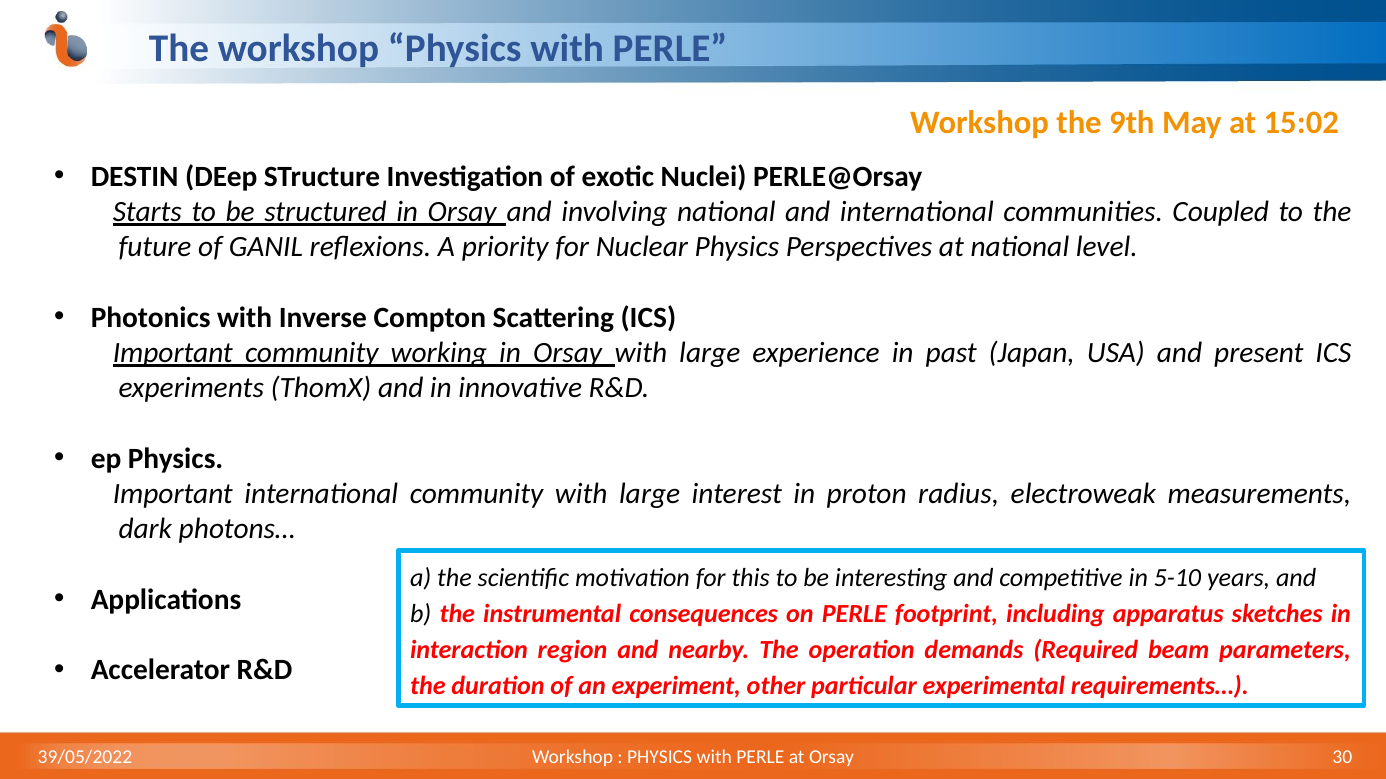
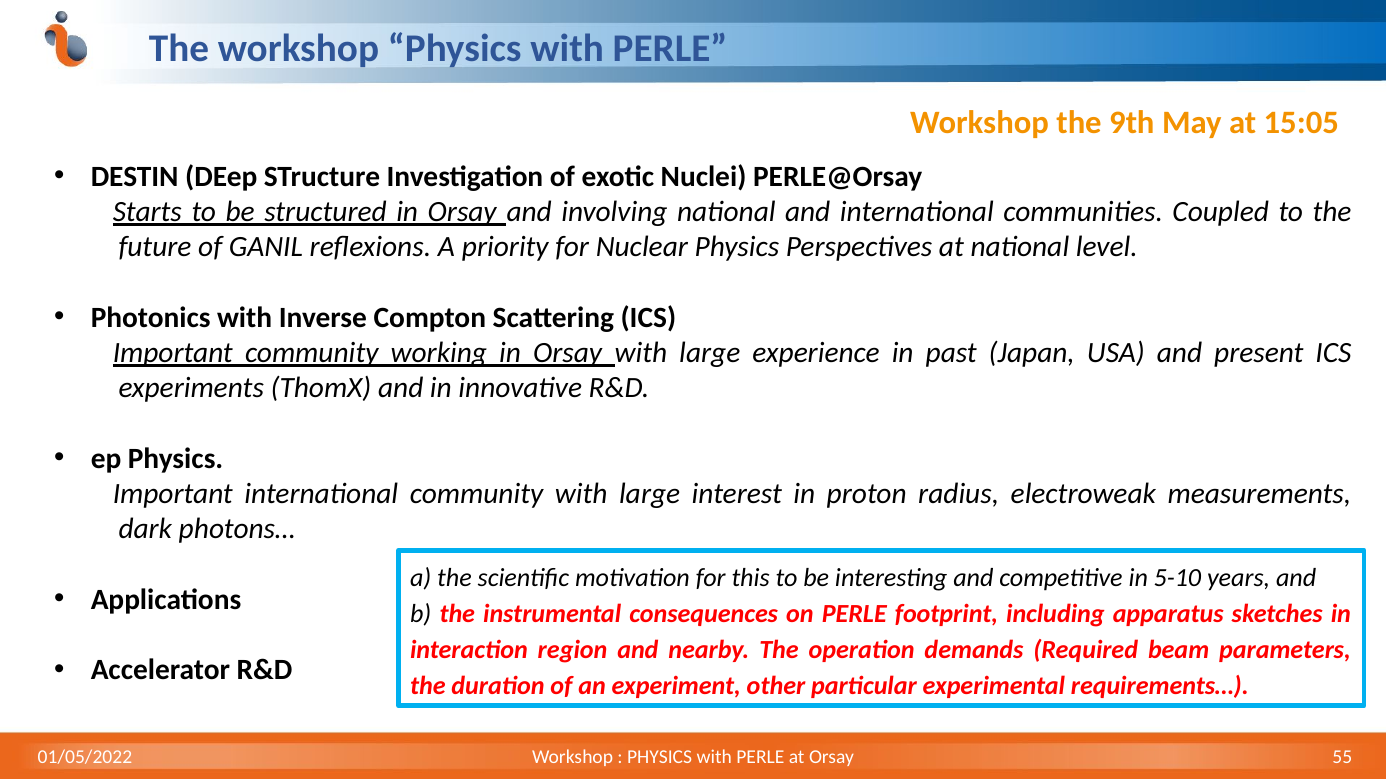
15:02: 15:02 -> 15:05
39/05/2022: 39/05/2022 -> 01/05/2022
30: 30 -> 55
